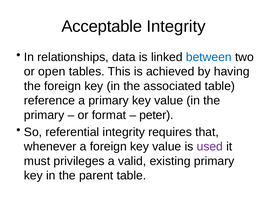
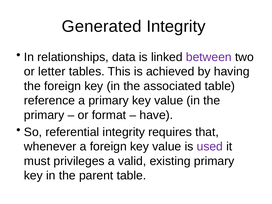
Acceptable: Acceptable -> Generated
between colour: blue -> purple
open: open -> letter
peter: peter -> have
